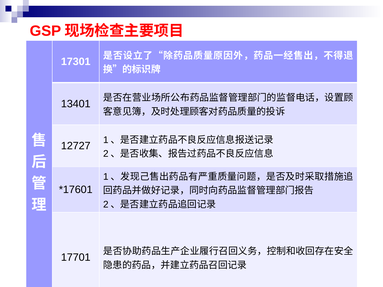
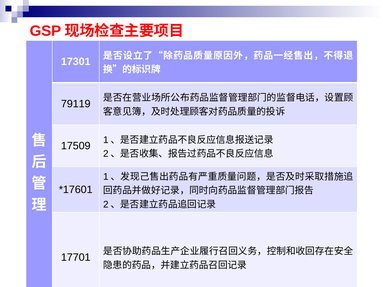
13401: 13401 -> 79119
12727: 12727 -> 17509
